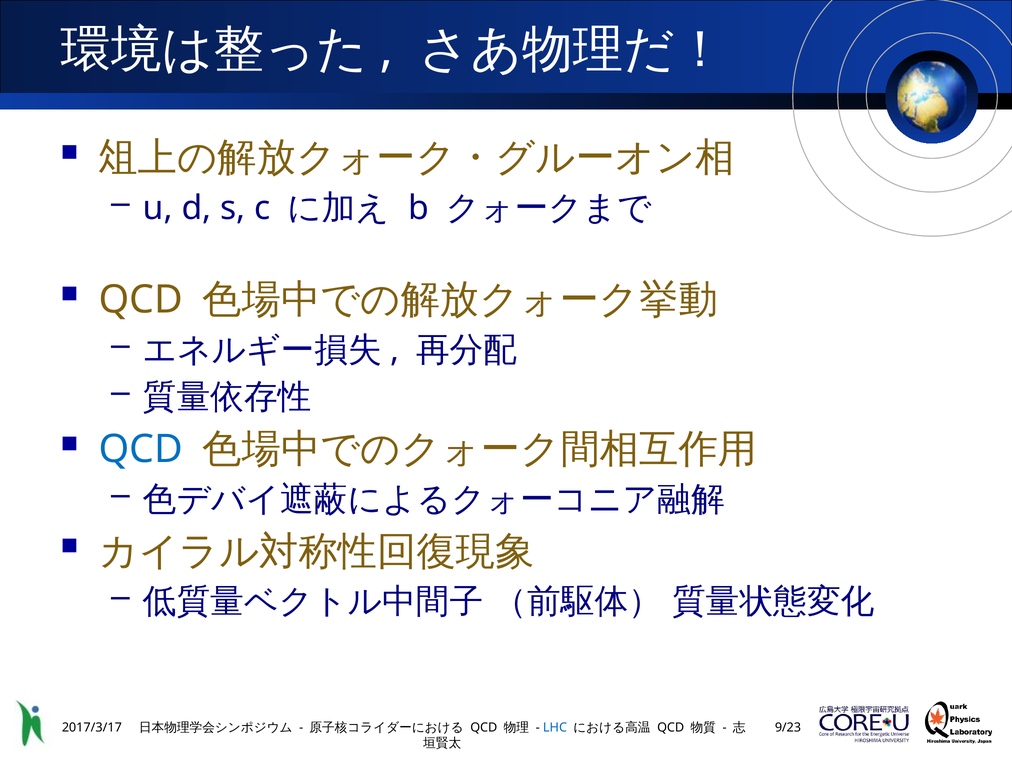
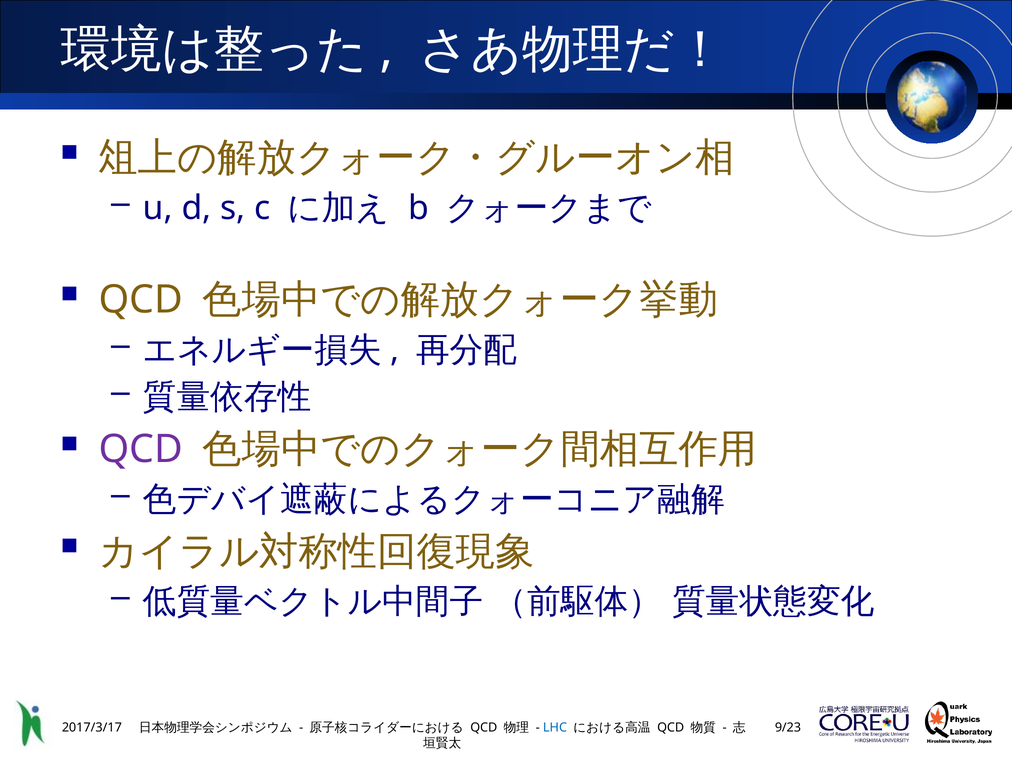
QCD at (141, 449) colour: blue -> purple
